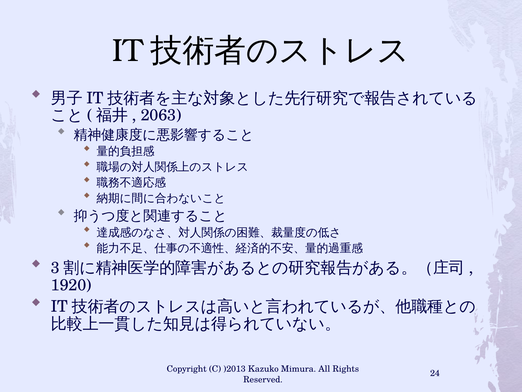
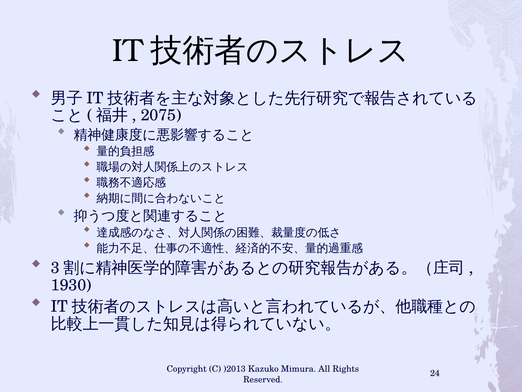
2063: 2063 -> 2075
1920: 1920 -> 1930
